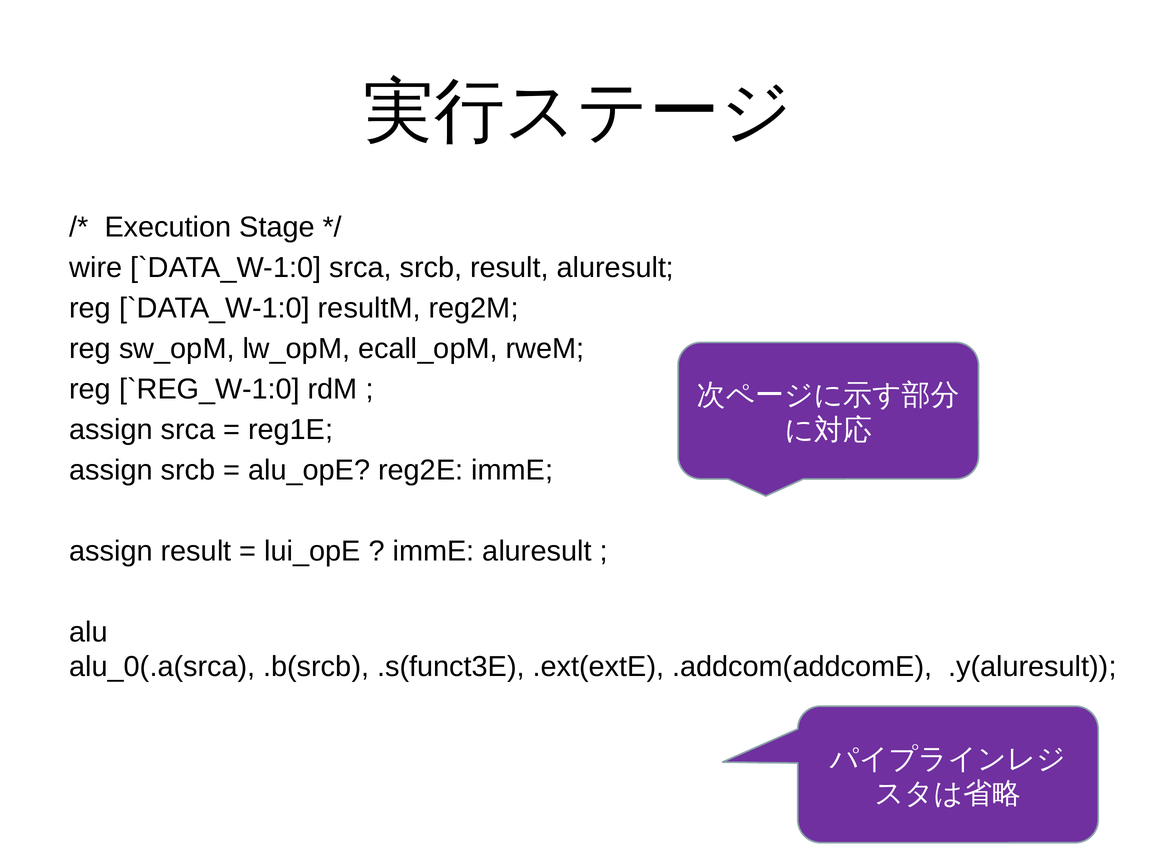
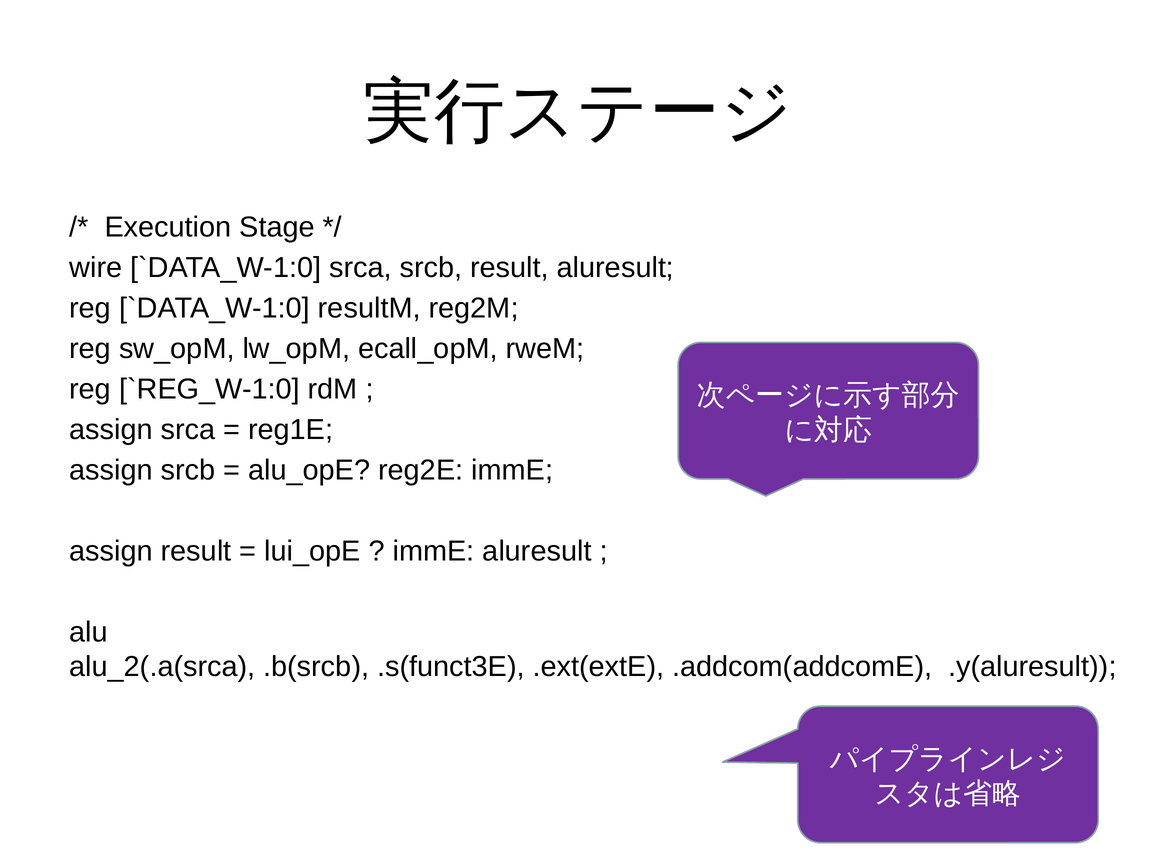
alu_0(.a(srca: alu_0(.a(srca -> alu_2(.a(srca
